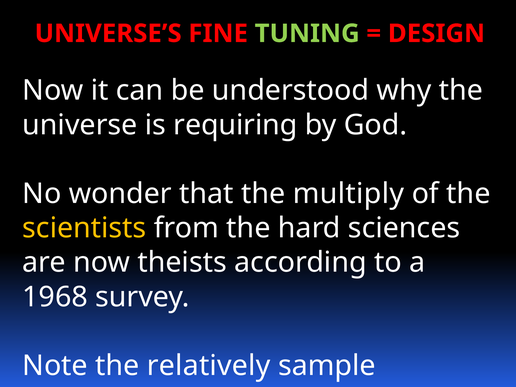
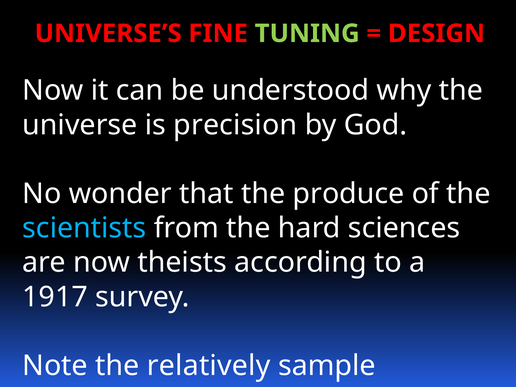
requiring: requiring -> precision
multiply: multiply -> produce
scientists colour: yellow -> light blue
1968: 1968 -> 1917
